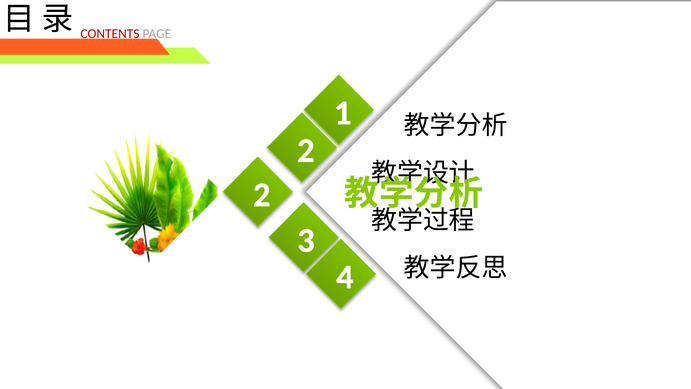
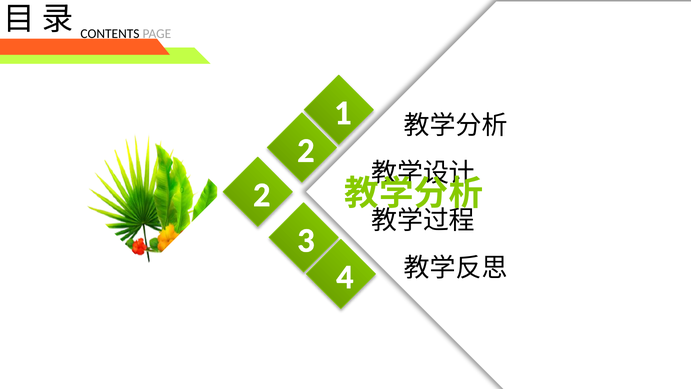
CONTENTS colour: red -> black
